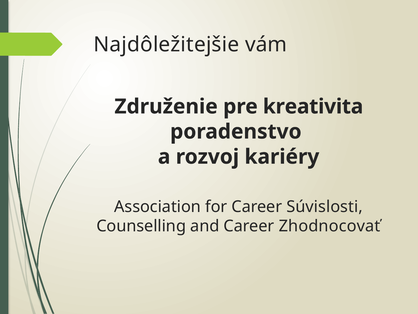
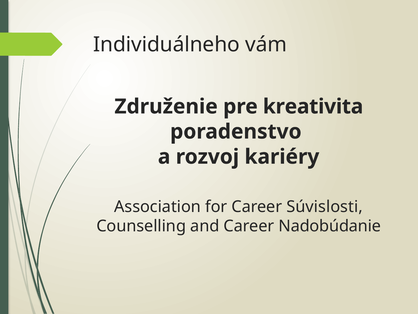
Najdôležitejšie: Najdôležitejšie -> Individuálneho
Zhodnocovať: Zhodnocovať -> Nadobúdanie
